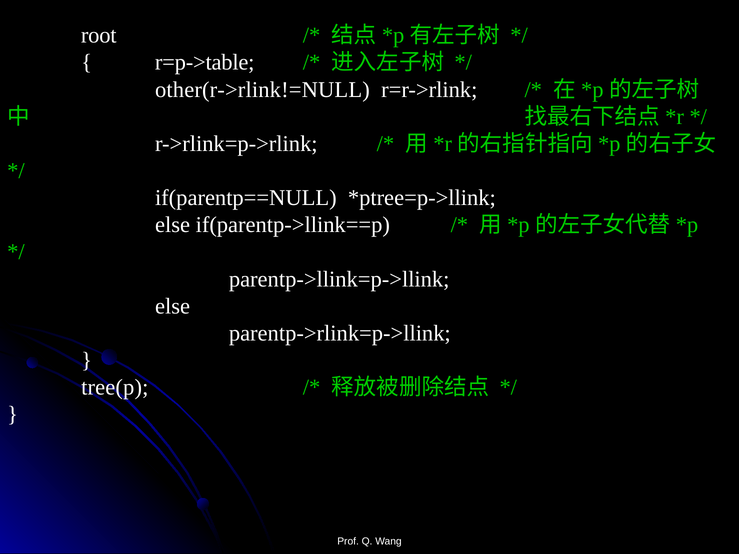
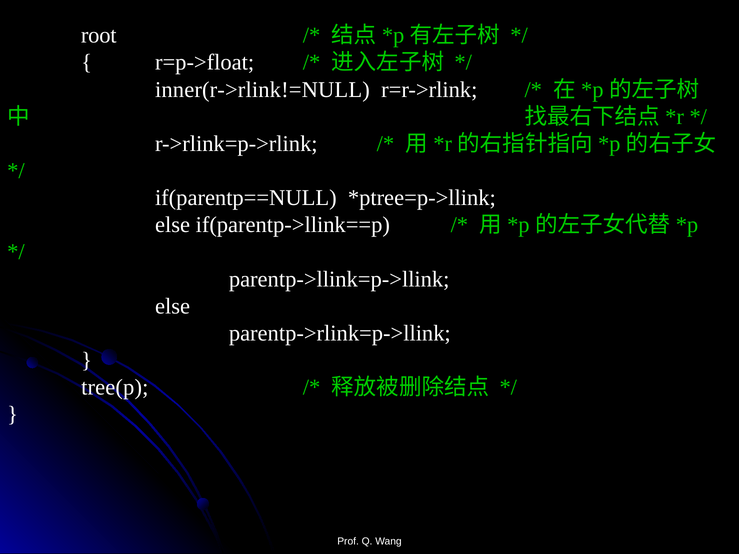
r=p->table: r=p->table -> r=p->float
other(r->rlink!=NULL: other(r->rlink!=NULL -> inner(r->rlink!=NULL
